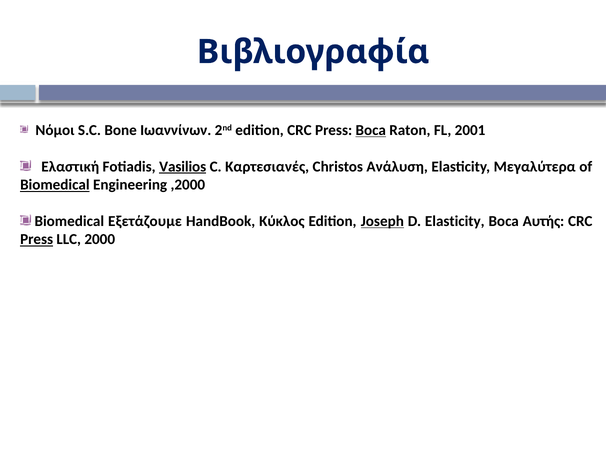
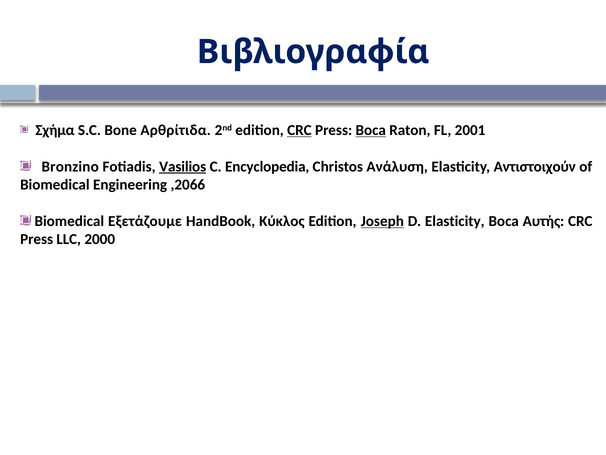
Νόμοι: Νόμοι -> Σχήμα
Ιωαννίνων: Ιωαννίνων -> Αρθρίτιδα
CRC at (299, 130) underline: none -> present
Ελαστική: Ελαστική -> Bronzino
Καρτεσιανές: Καρτεσιανές -> Encyclopedia
Μεγαλύτερα: Μεγαλύτερα -> Αντιστοιχούν
Biomedical at (55, 185) underline: present -> none
,2000: ,2000 -> ,2066
Press at (37, 239) underline: present -> none
